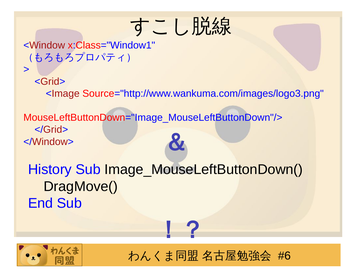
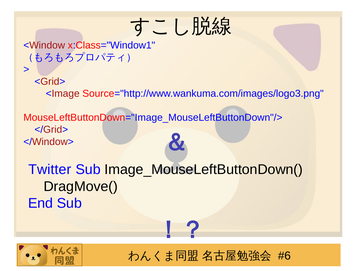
History: History -> Twitter
